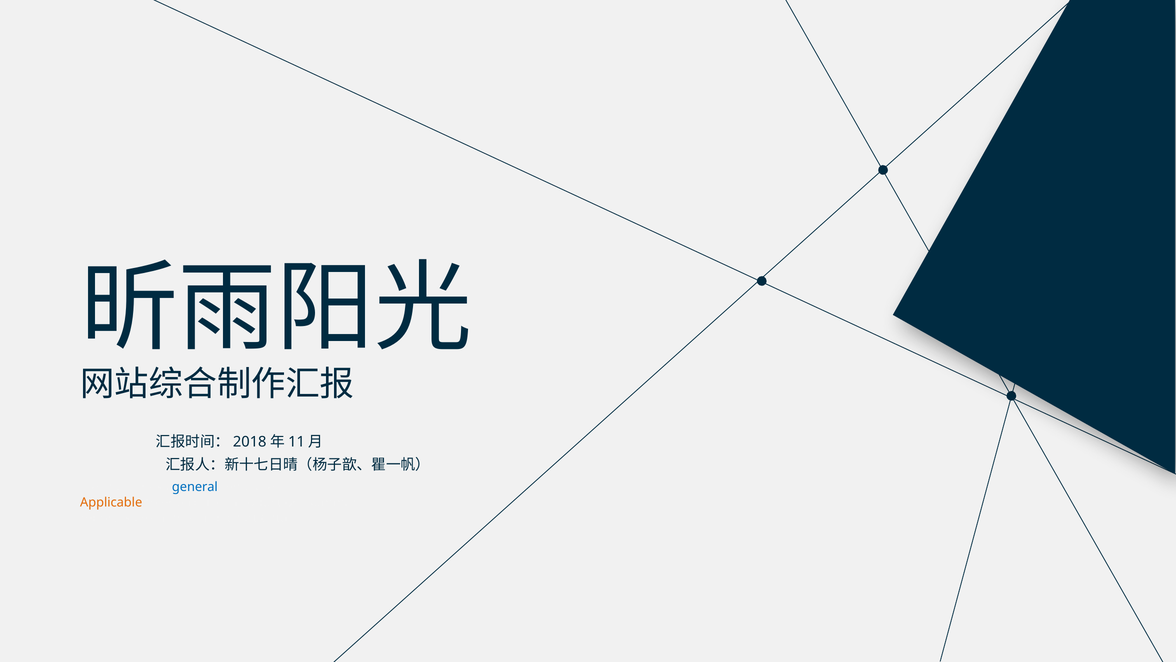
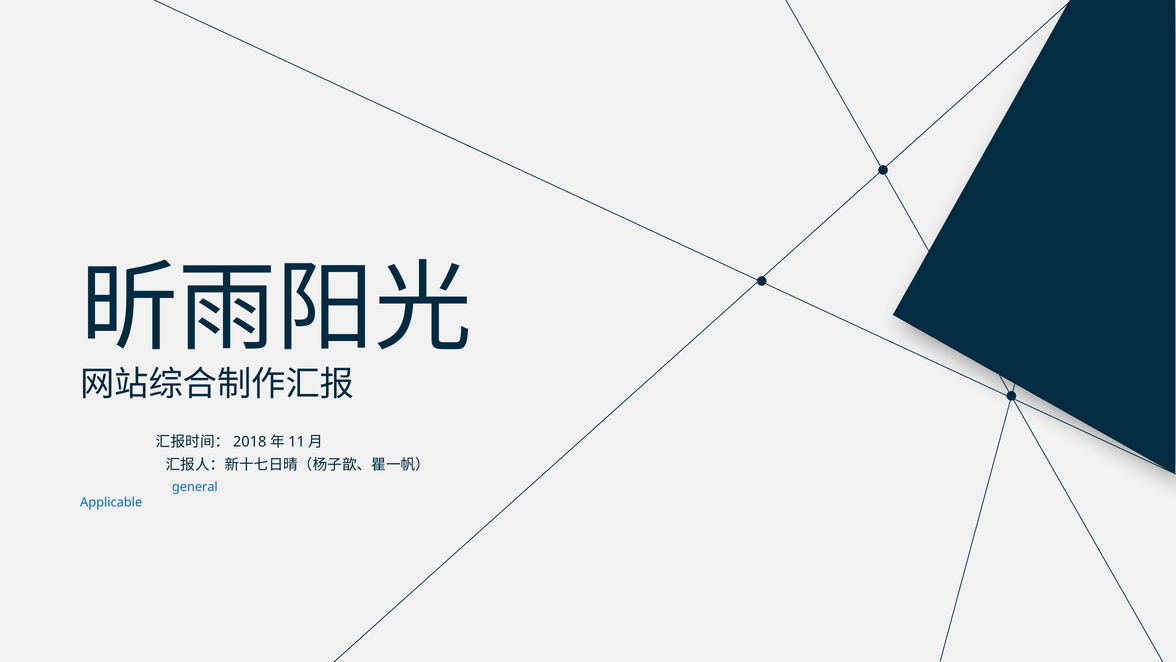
Applicable colour: orange -> blue
